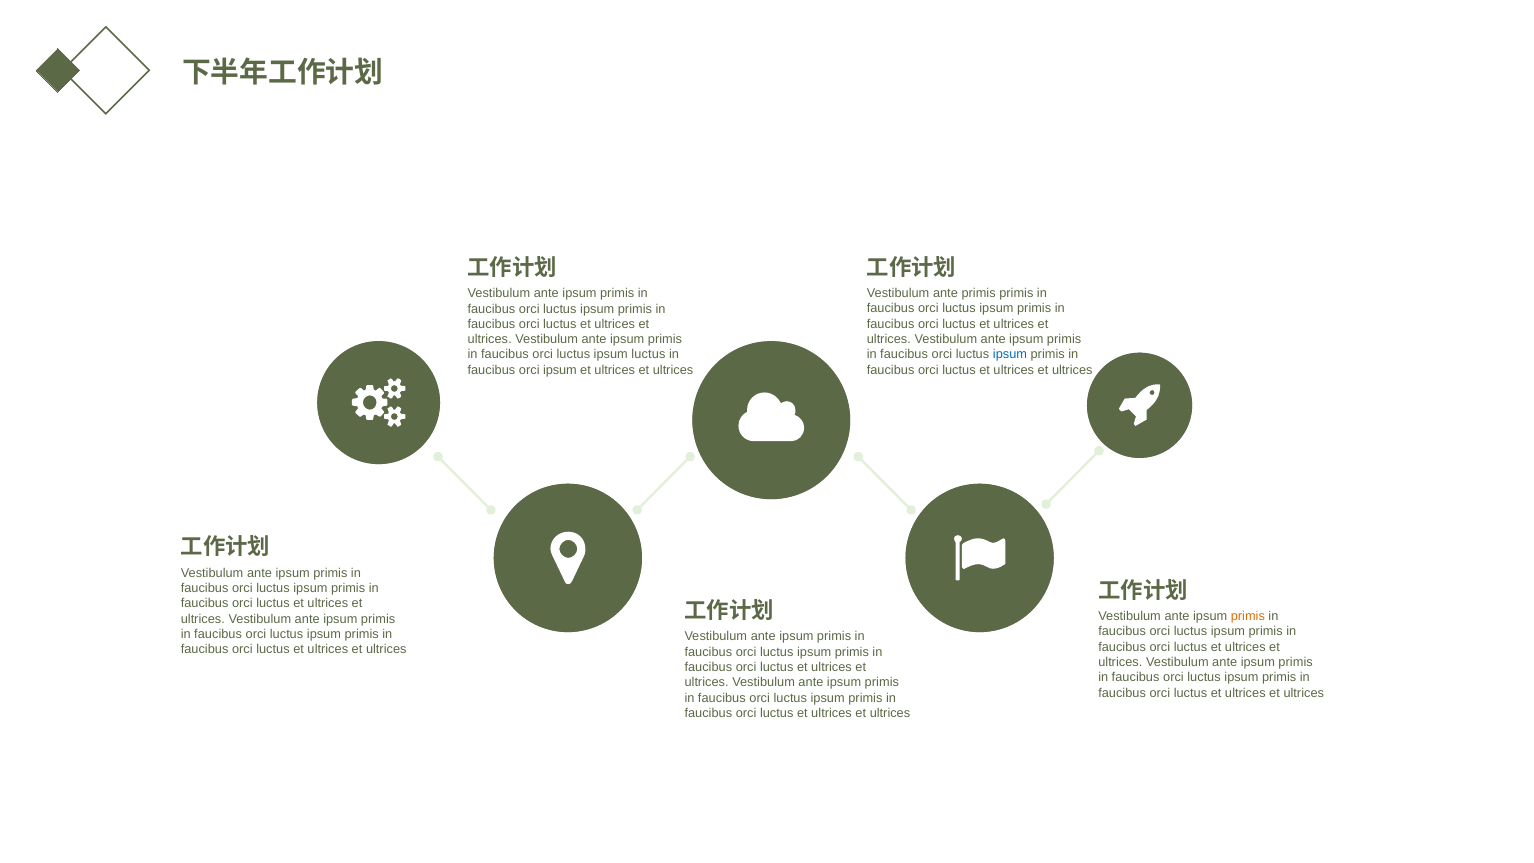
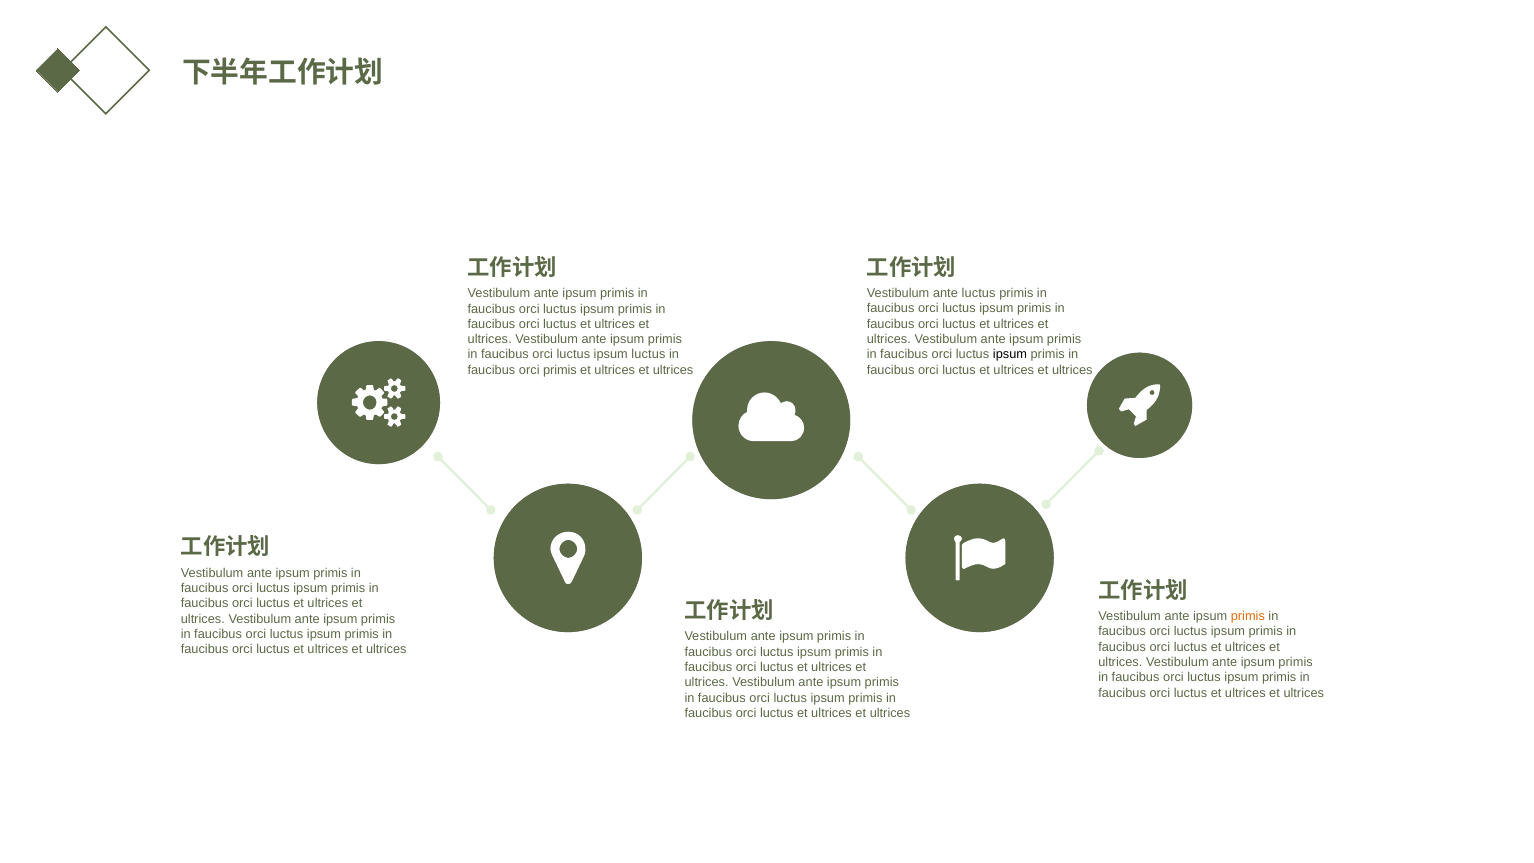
ante primis: primis -> luctus
ipsum at (1010, 354) colour: blue -> black
orci ipsum: ipsum -> primis
